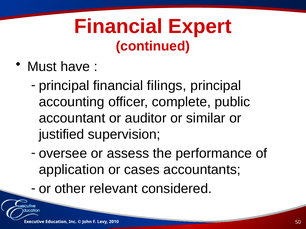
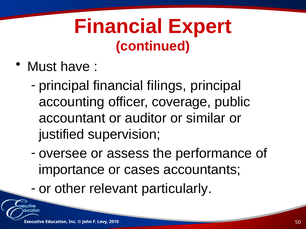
complete: complete -> coverage
application: application -> importance
considered: considered -> particularly
